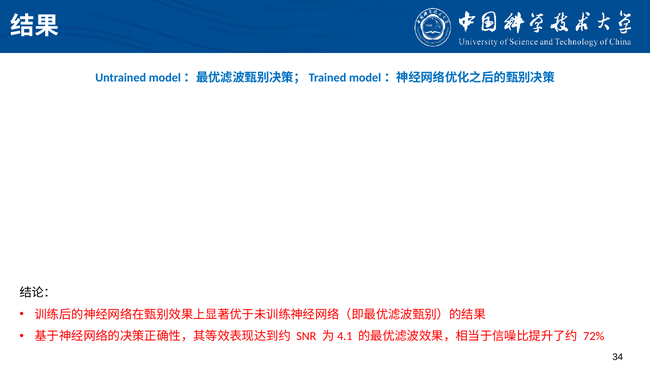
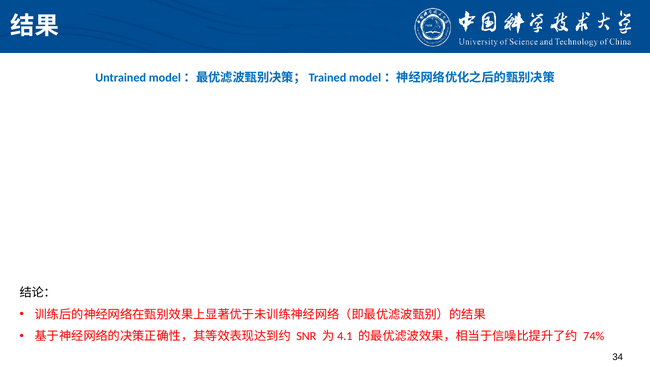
72%: 72% -> 74%
